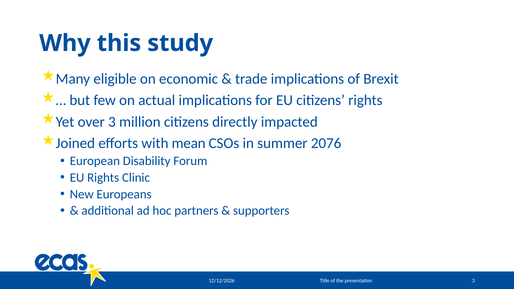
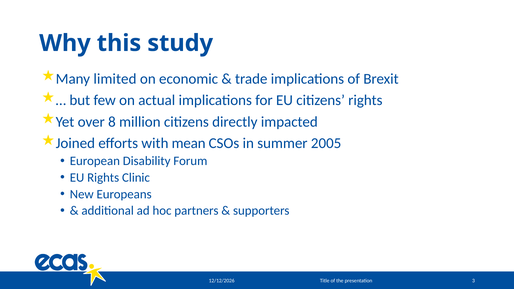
eligible: eligible -> limited
over 3: 3 -> 8
2076: 2076 -> 2005
